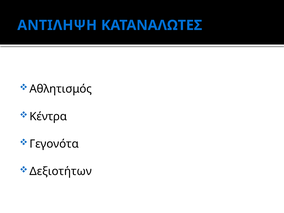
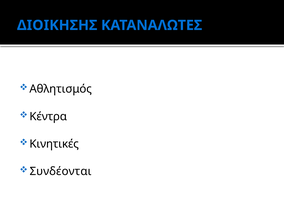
ΑΝΤΙΛΗΨΗ: ΑΝΤΙΛΗΨΗ -> ΔΙΟΙΚΗΣΗΣ
Γεγονότα: Γεγονότα -> Κινητικές
Δεξιοτήτων: Δεξιοτήτων -> Συνδέονται
